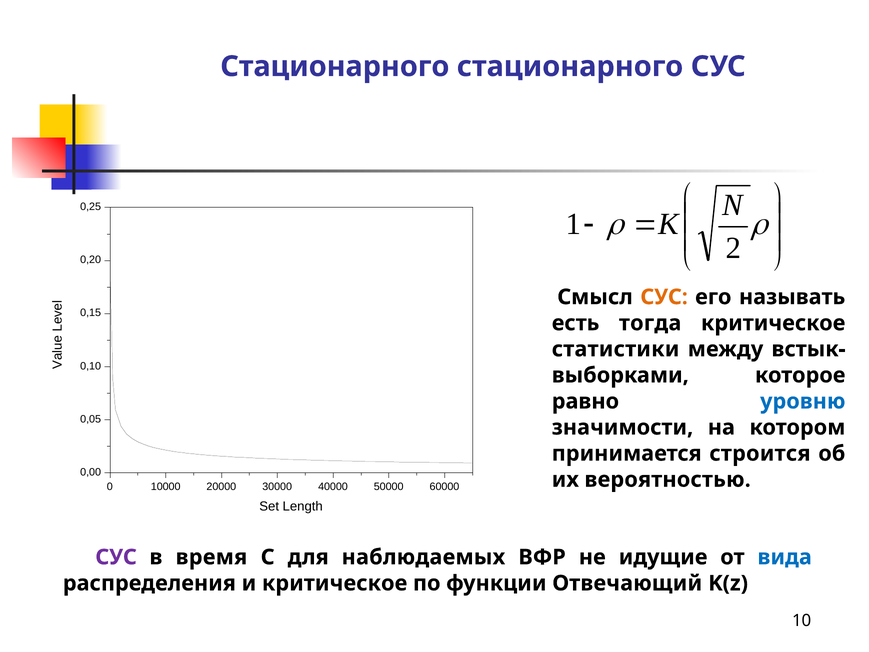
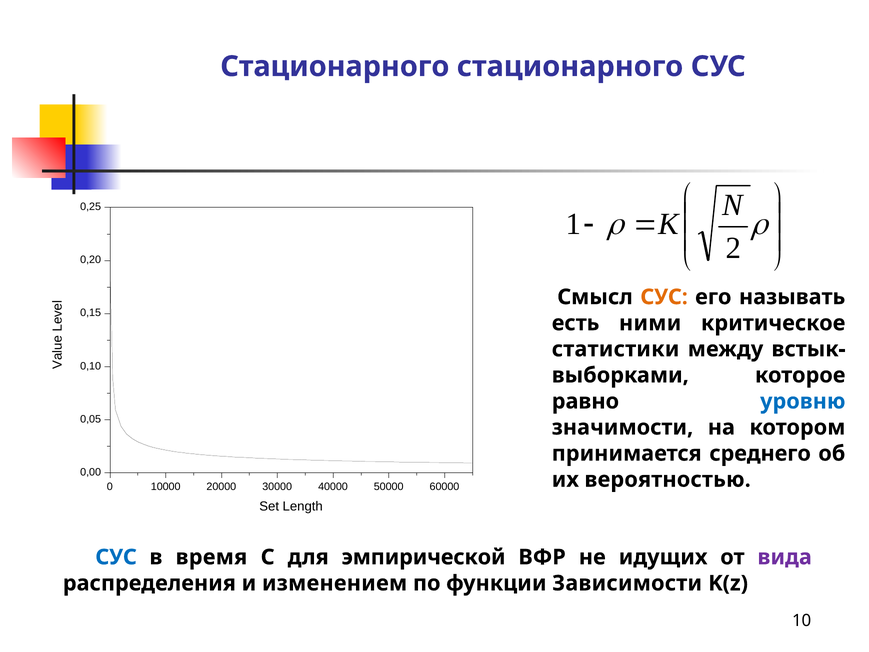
тогда: тогда -> ними
строится: строится -> среднего
СУС at (116, 557) colour: purple -> blue
наблюдаемых: наблюдаемых -> эмпирической
идущие: идущие -> идущих
вида colour: blue -> purple
и критическое: критическое -> изменением
Отвечающий: Отвечающий -> Зависимости
